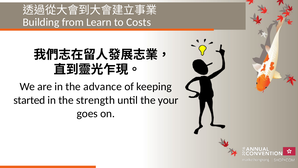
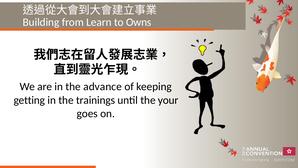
Costs: Costs -> Owns
started: started -> getting
strength: strength -> trainings
